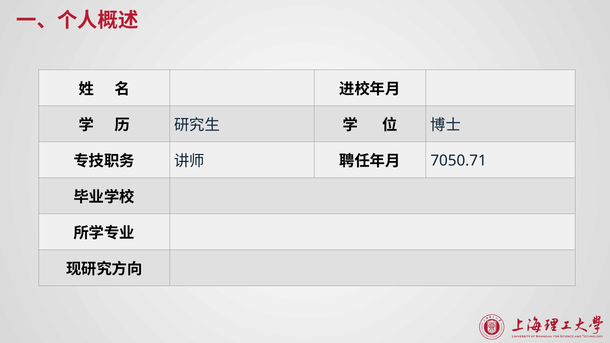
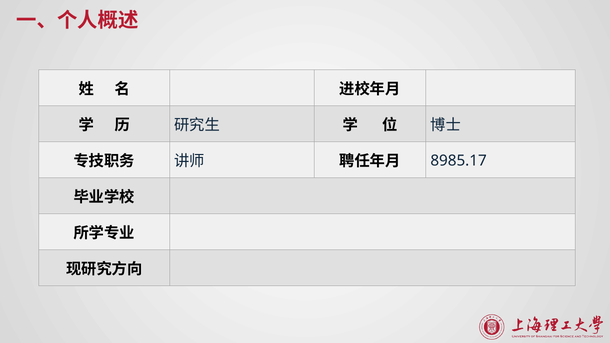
7050.71: 7050.71 -> 8985.17
